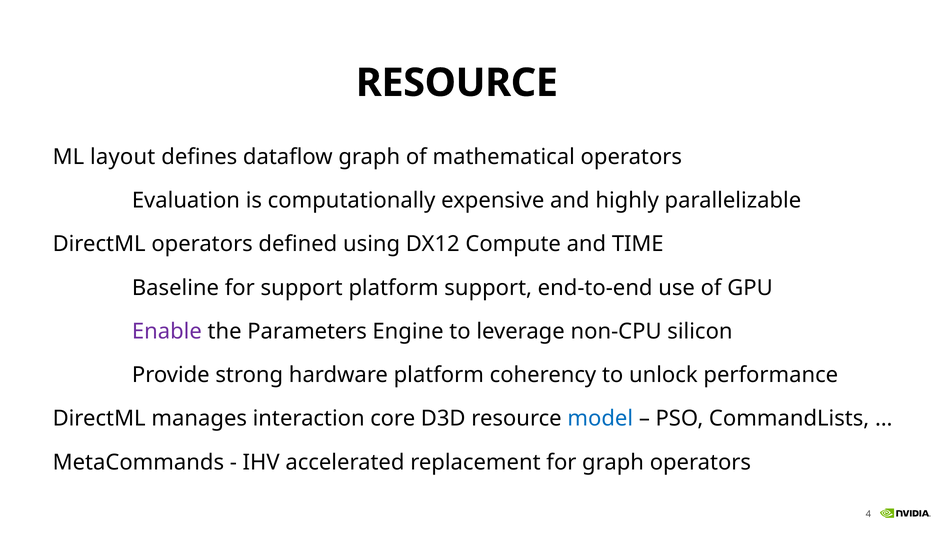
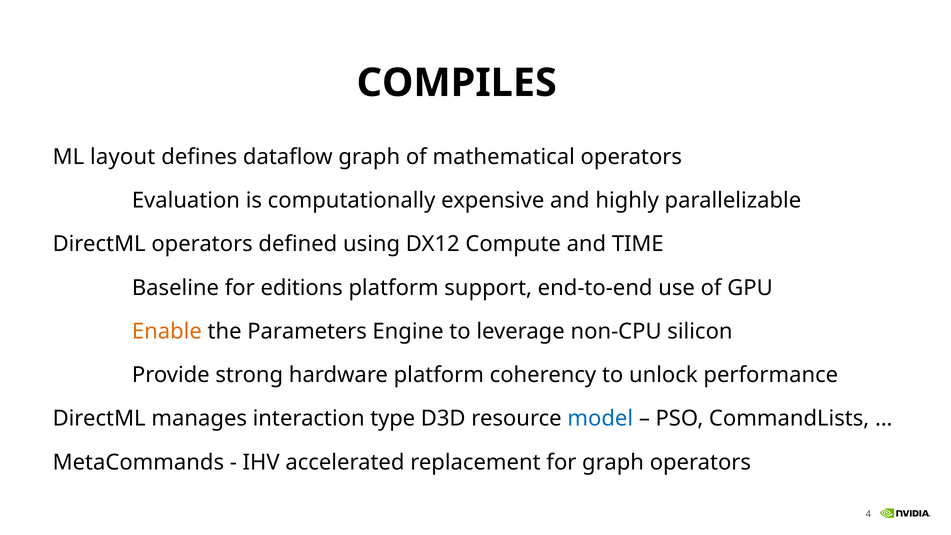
RESOURCE at (457, 83): RESOURCE -> COMPILES
for support: support -> editions
Enable colour: purple -> orange
core: core -> type
